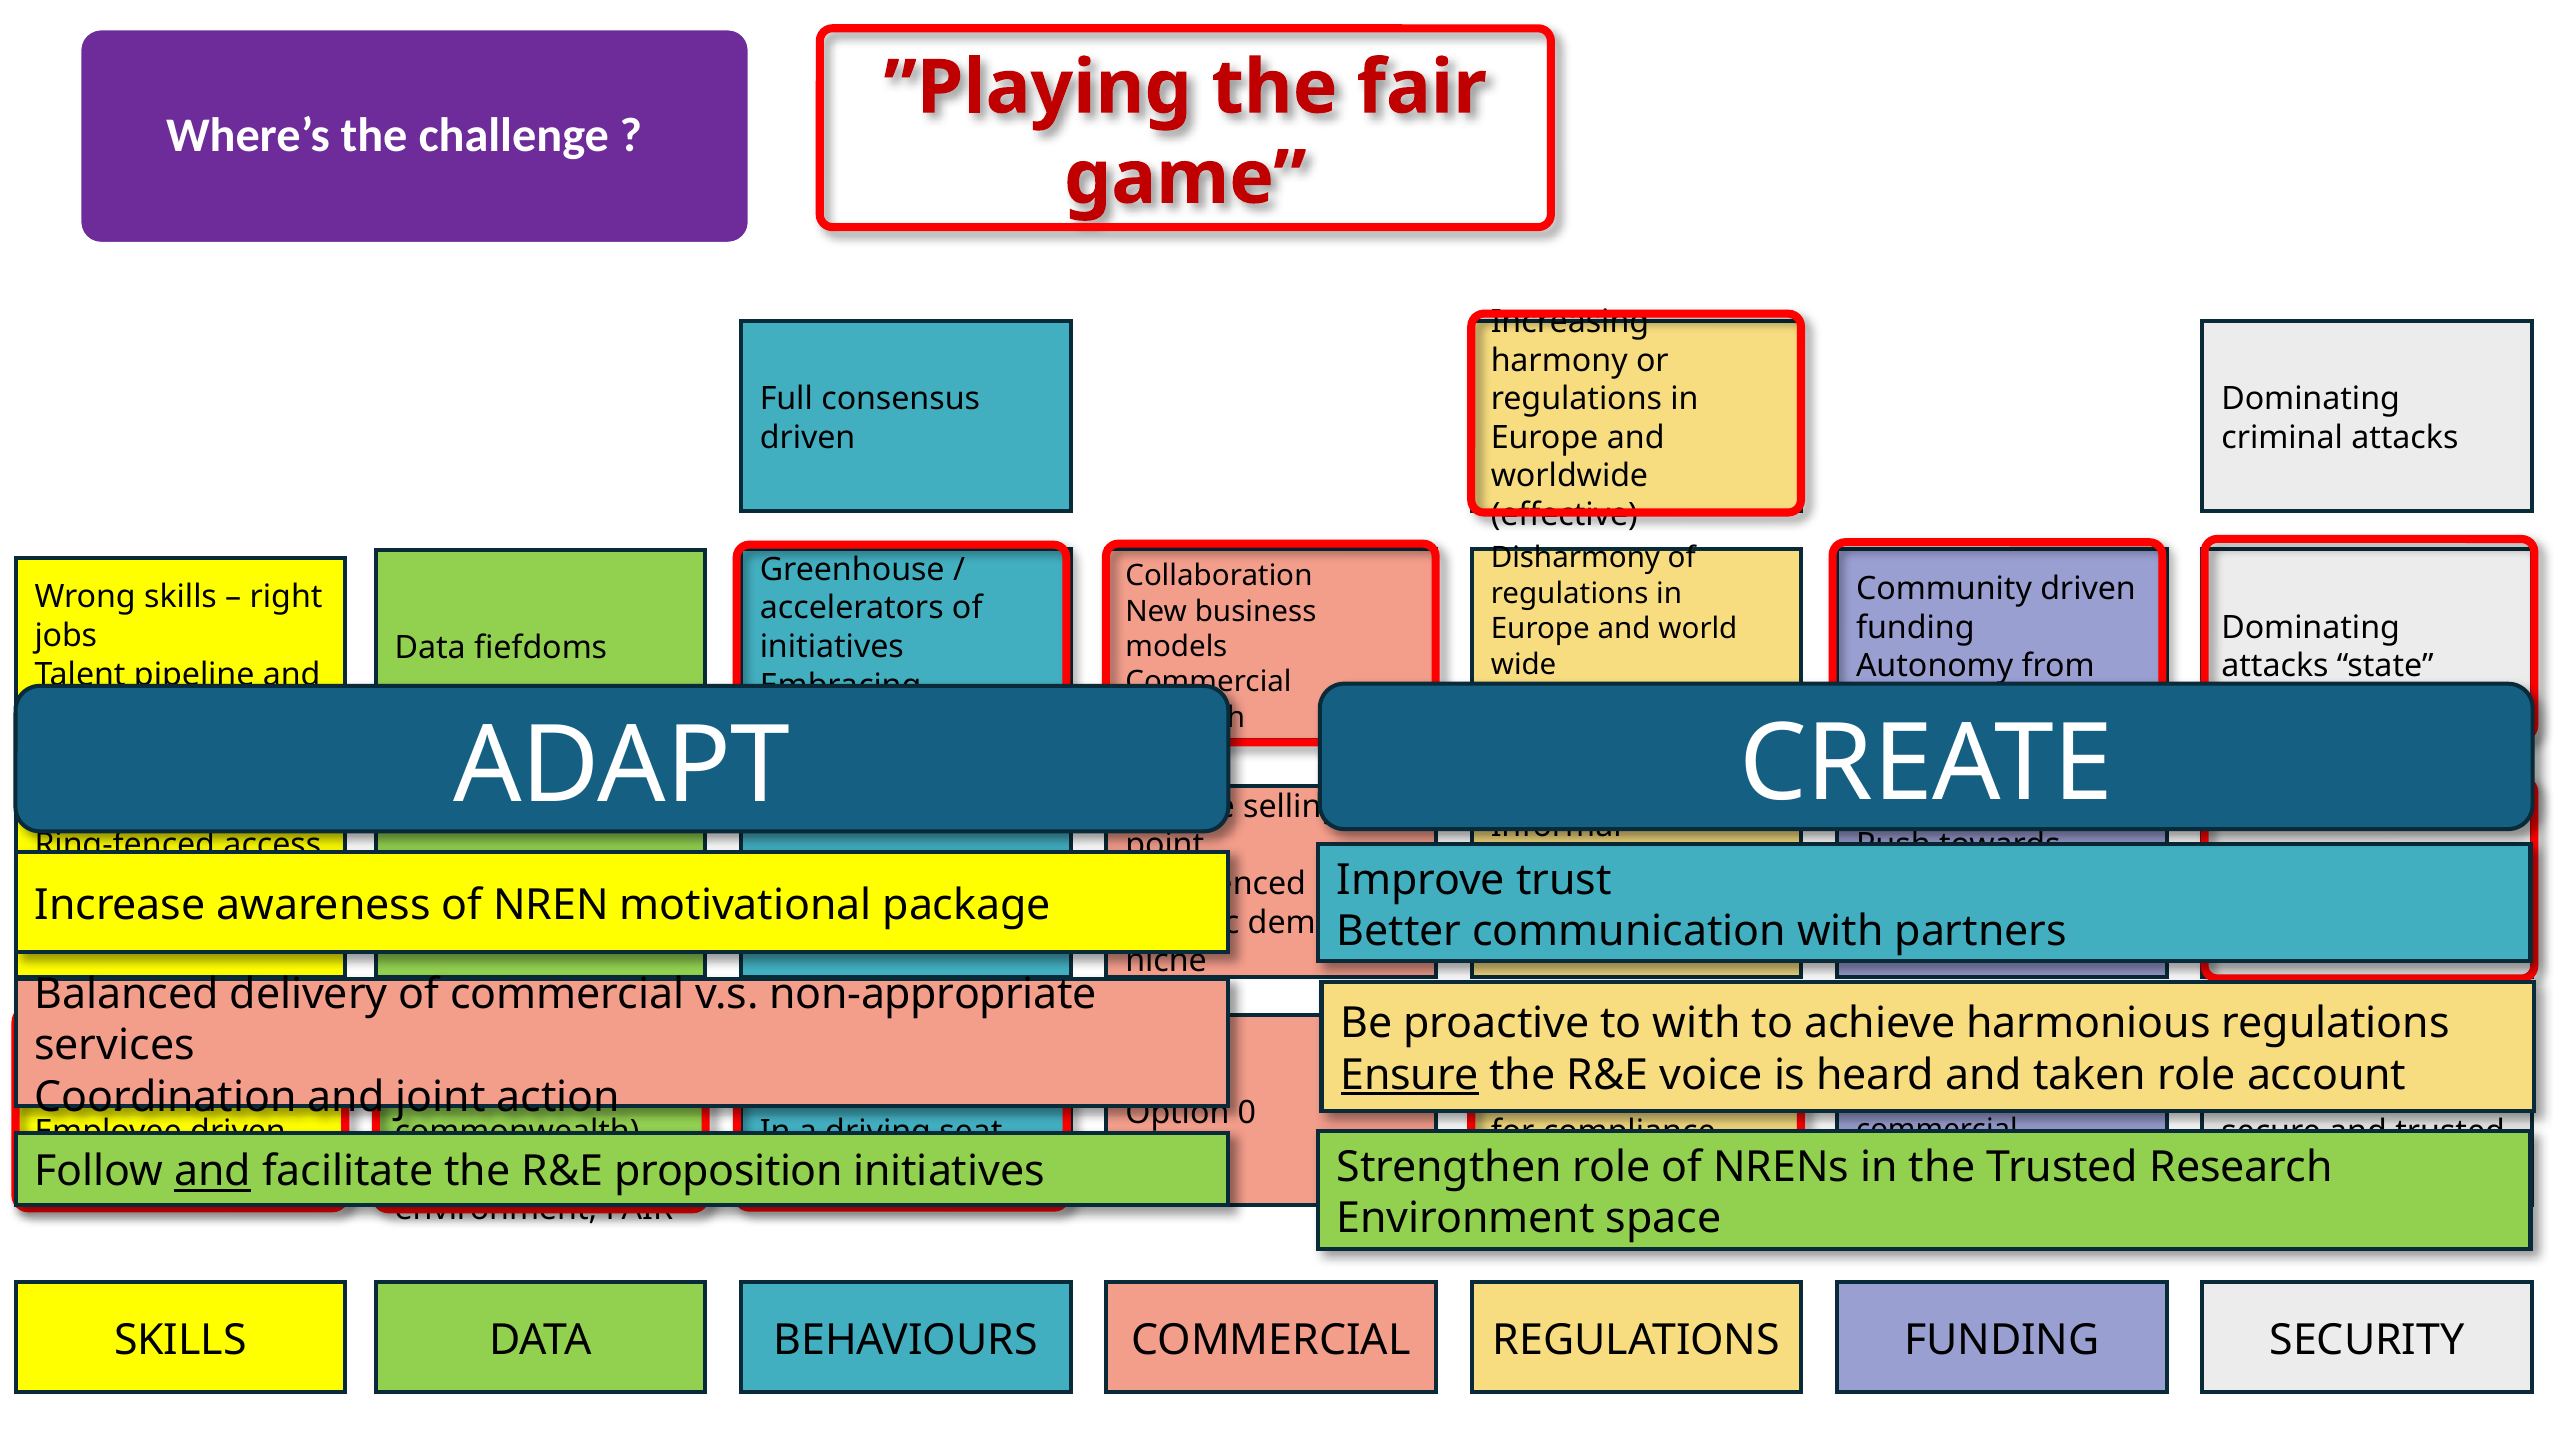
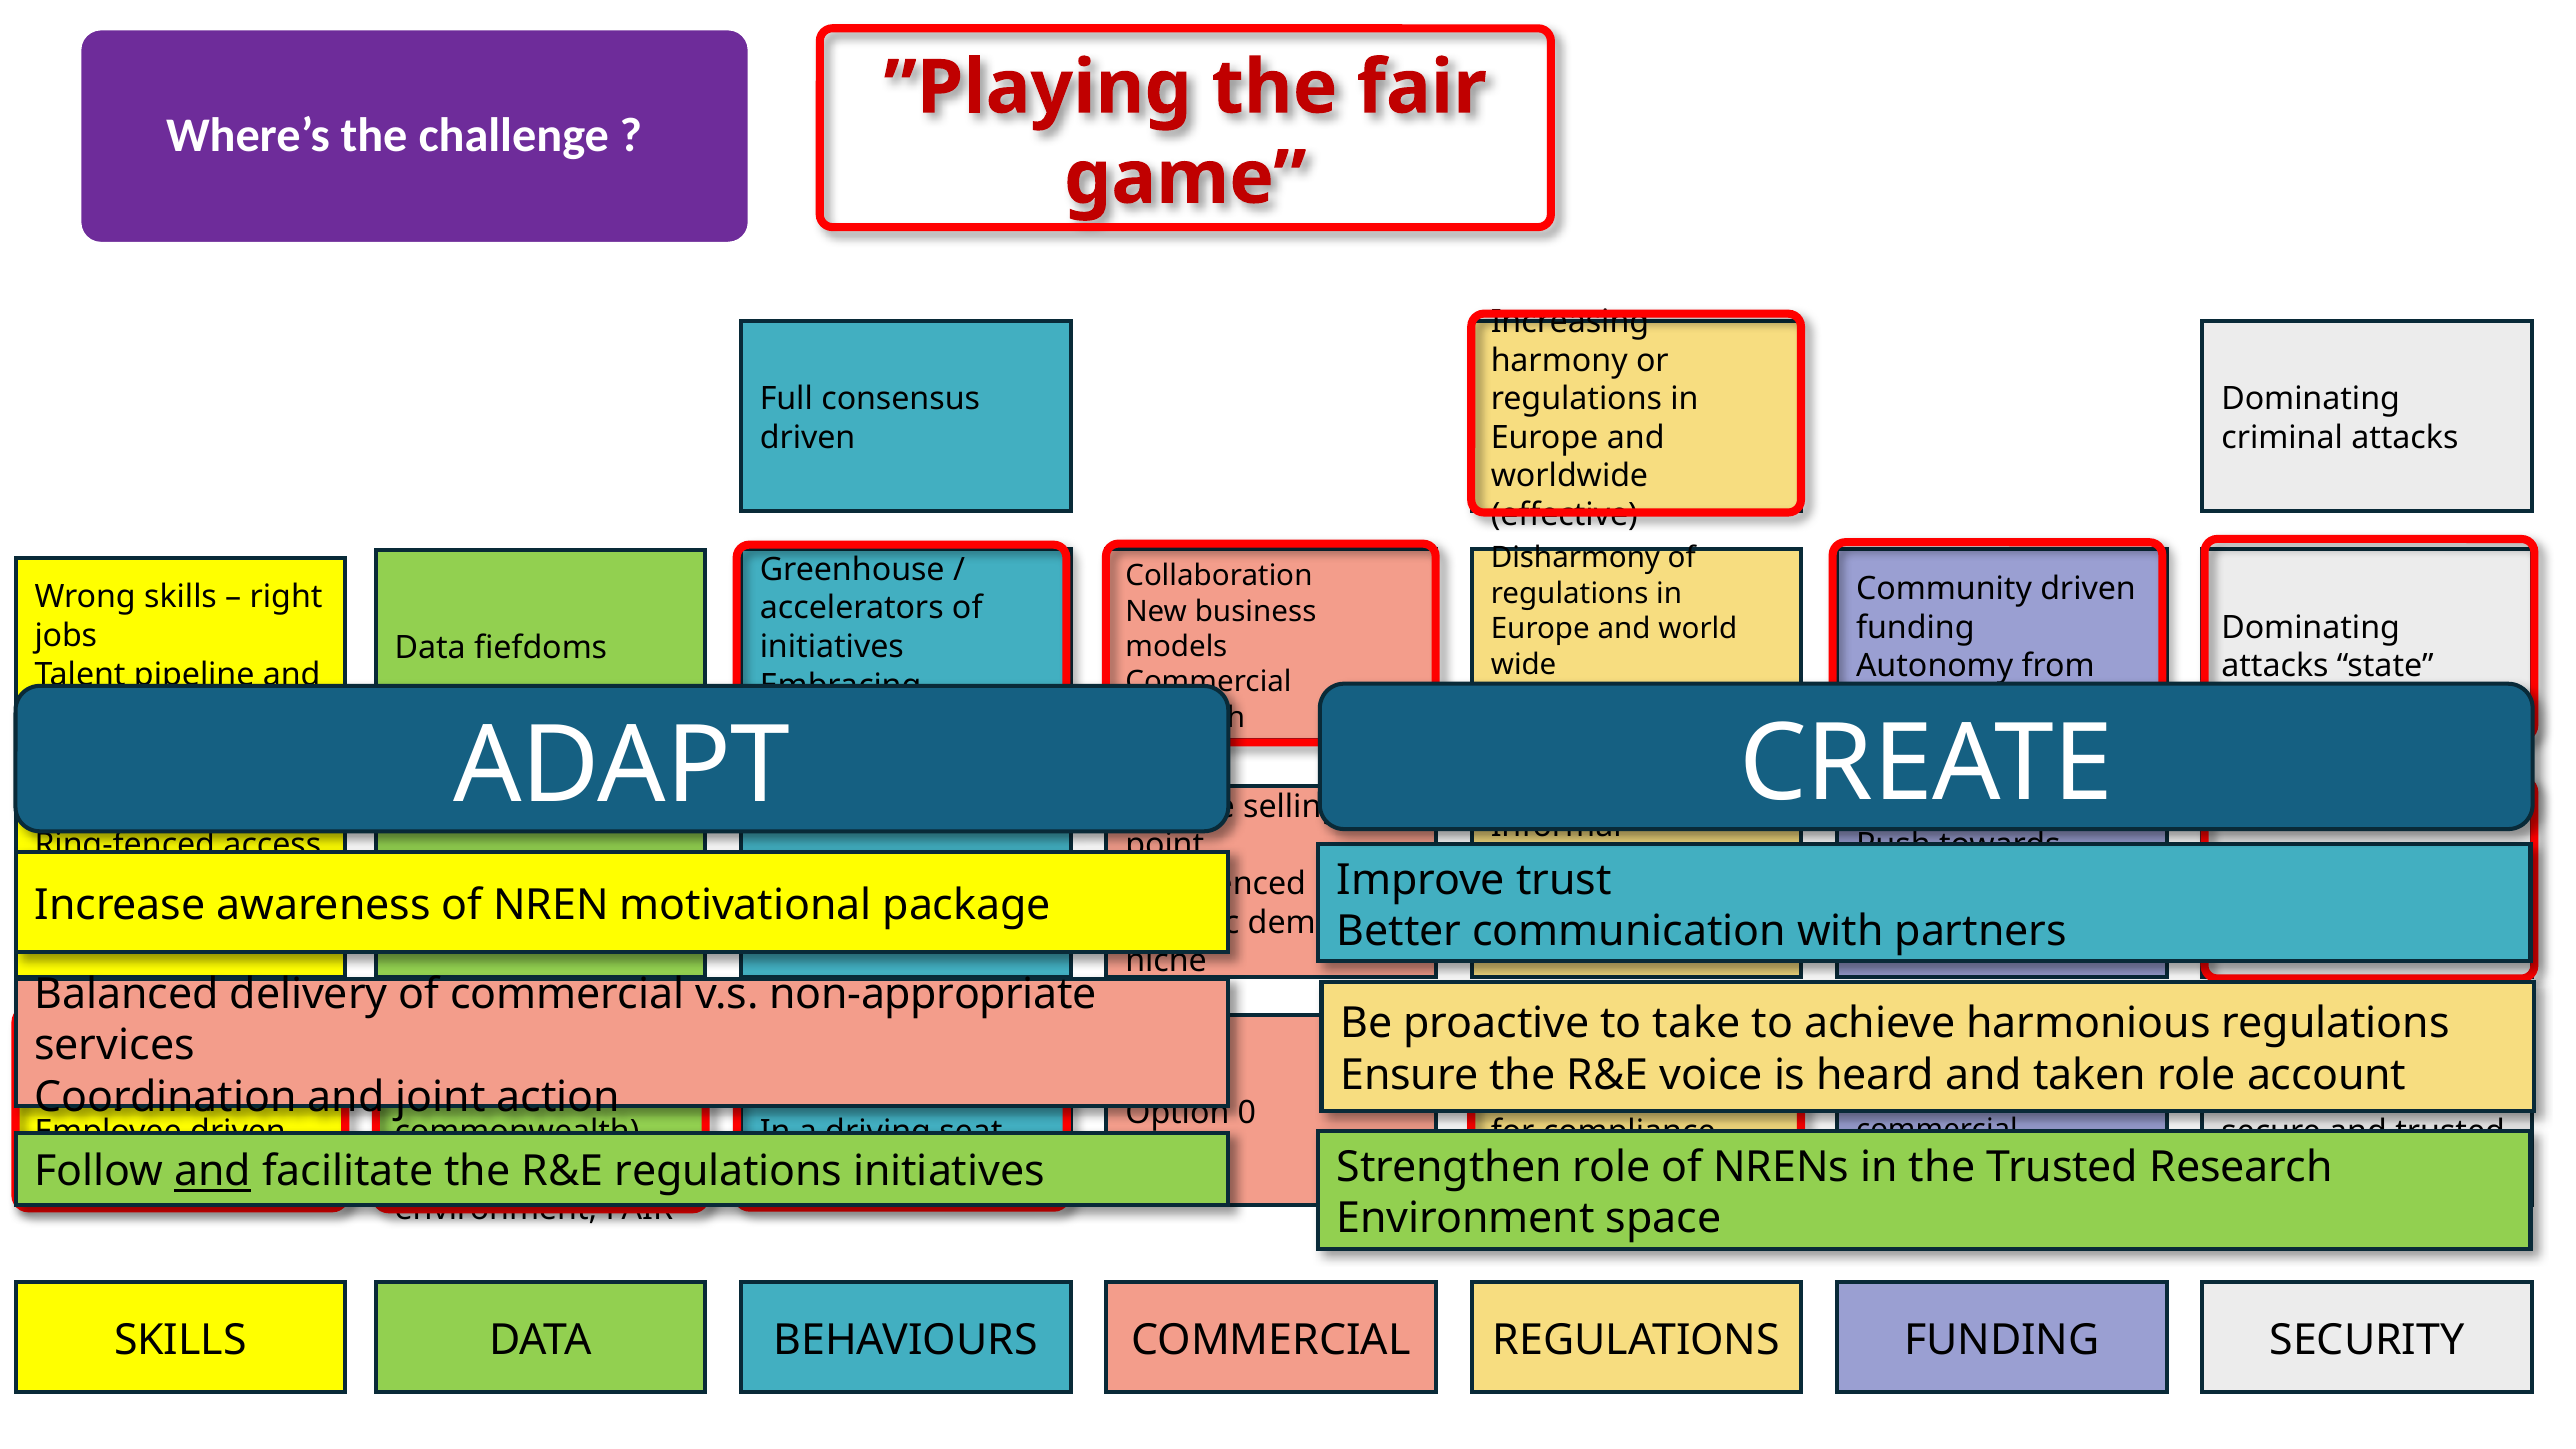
to with: with -> take
Ensure underline: present -> none
proposition at (729, 1172): proposition -> regulations
